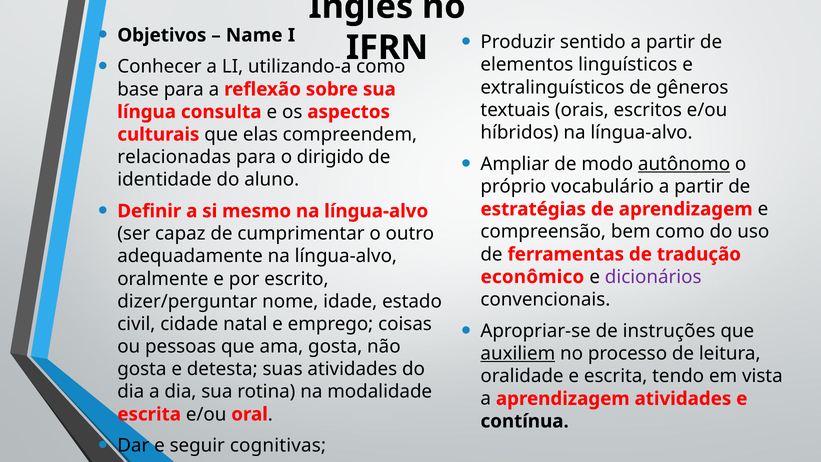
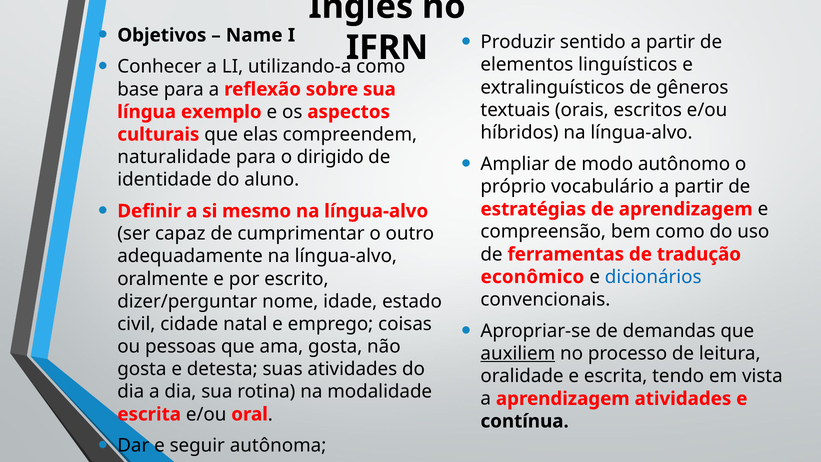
consulta: consulta -> exemplo
autônomo underline: present -> none
relacionadas: relacionadas -> naturalidade
dicionários colour: purple -> blue
instruções: instruções -> demandas
cognitivas: cognitivas -> autônoma
